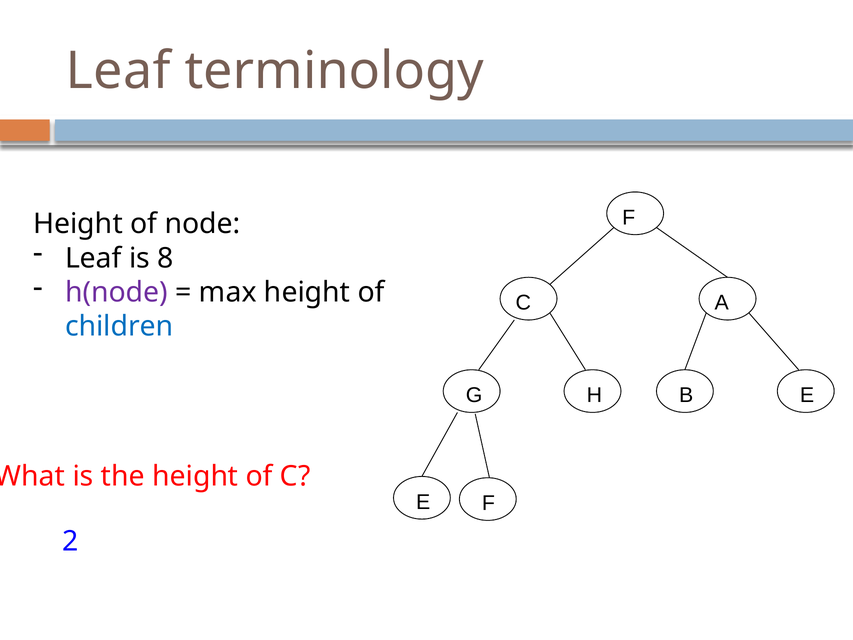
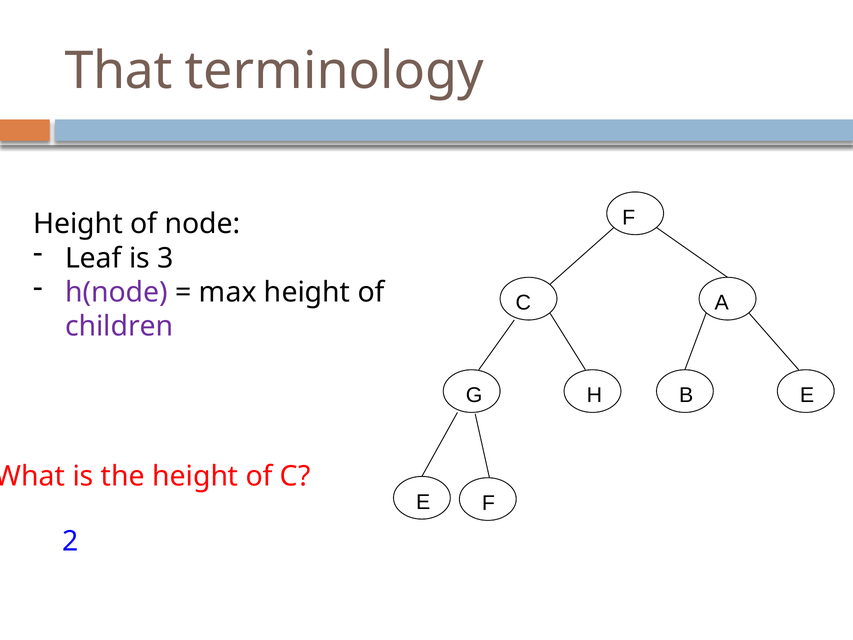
Leaf at (118, 71): Leaf -> That
8: 8 -> 3
children colour: blue -> purple
